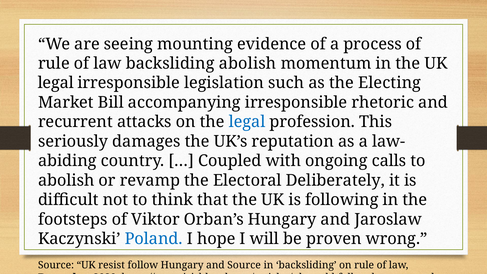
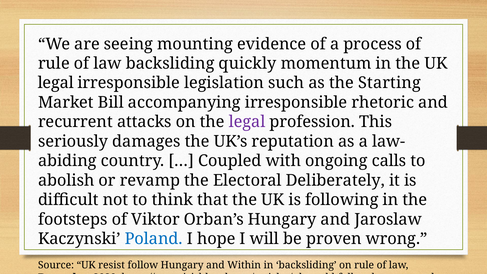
backsliding abolish: abolish -> quickly
Electing: Electing -> Starting
legal at (247, 122) colour: blue -> purple
and Source: Source -> Within
